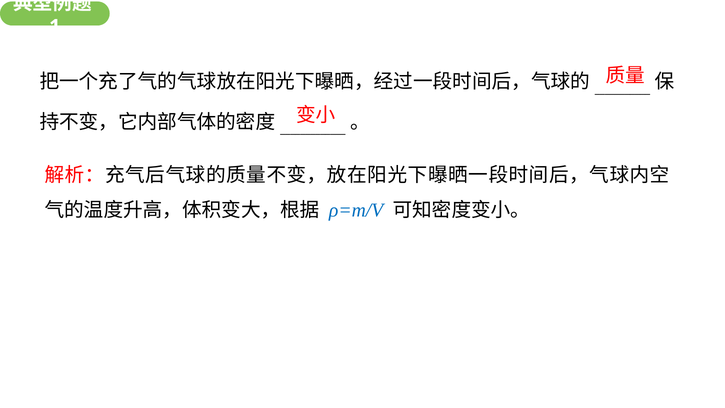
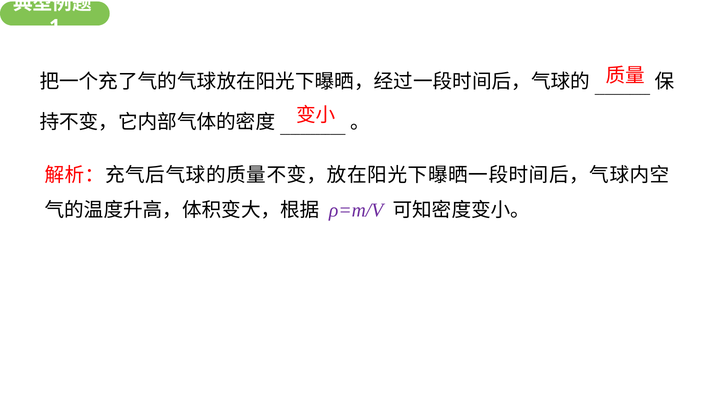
ρ=m/V colour: blue -> purple
